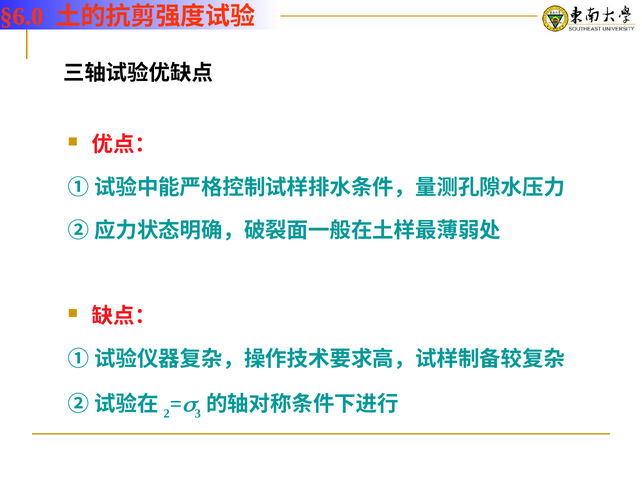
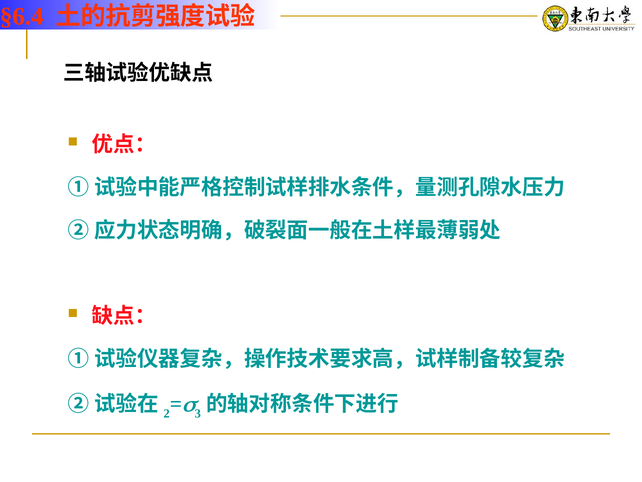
§6.0: §6.0 -> §6.4
